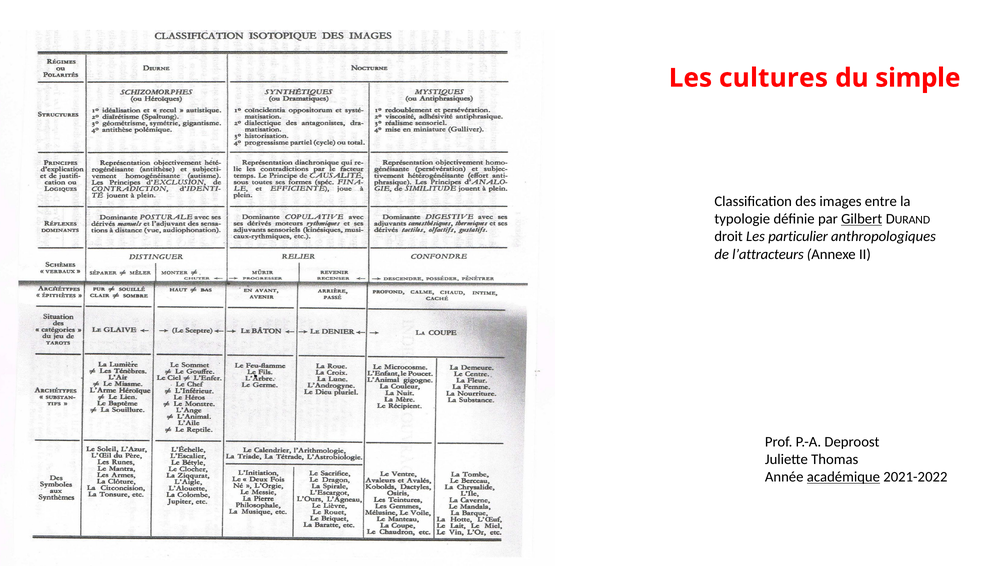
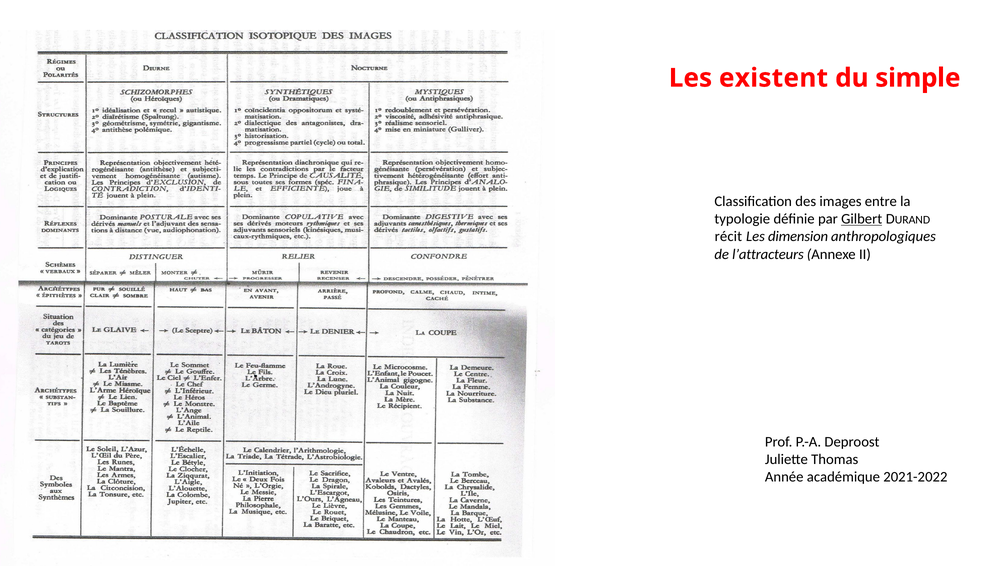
cultures: cultures -> existent
droit: droit -> récit
particulier: particulier -> dimension
académique underline: present -> none
